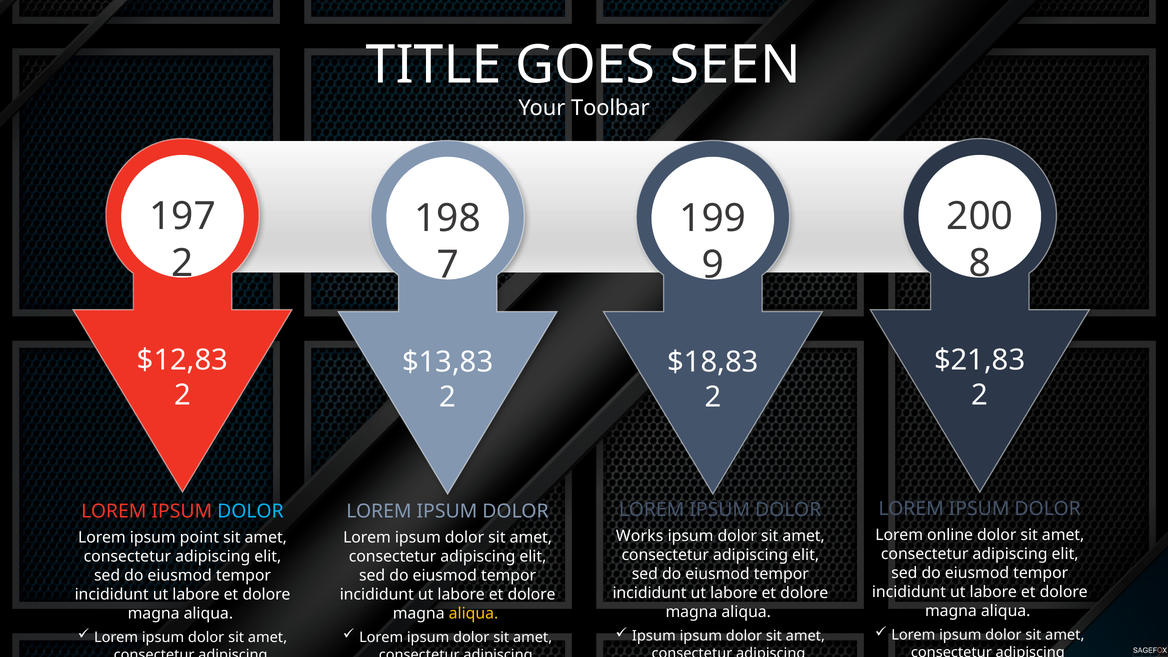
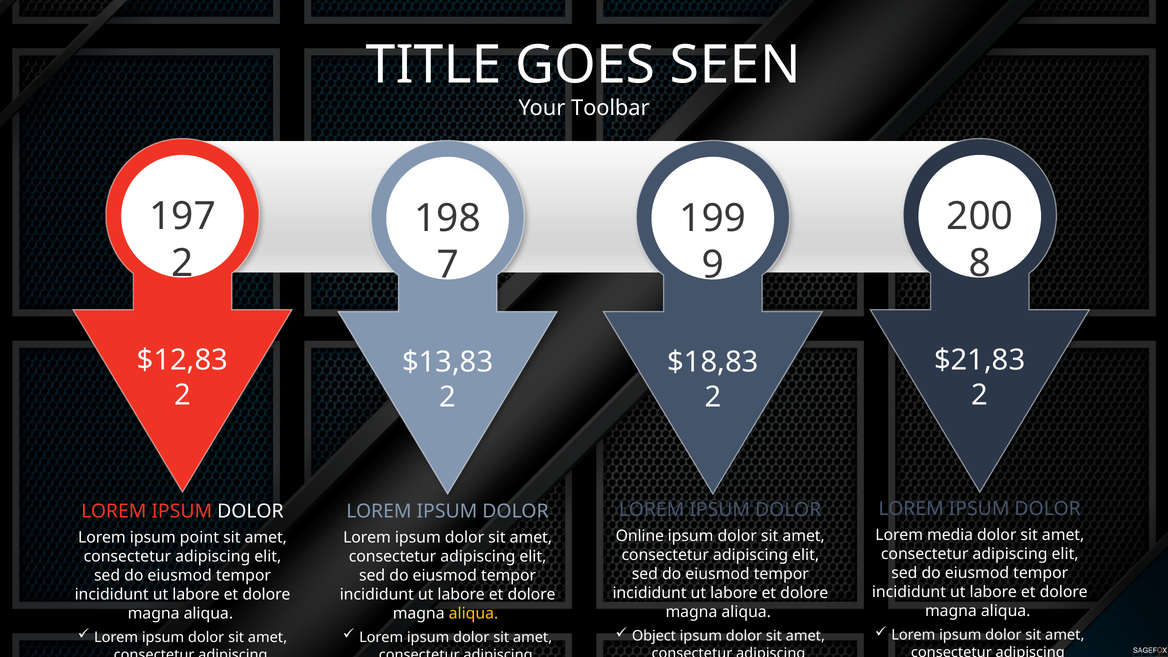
DOLOR at (250, 511) colour: light blue -> white
online: online -> media
Works: Works -> Online
Ipsum at (654, 636): Ipsum -> Object
